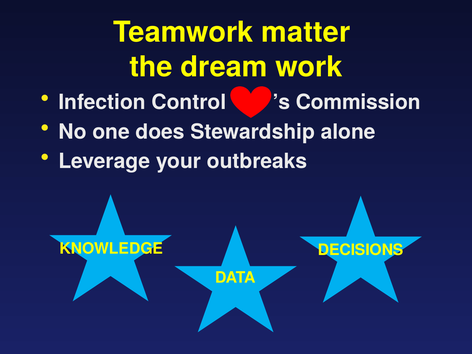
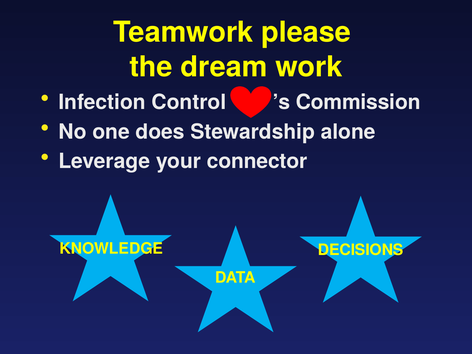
matter: matter -> please
outbreaks: outbreaks -> connector
